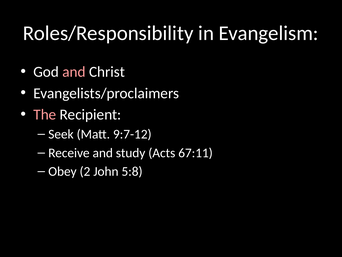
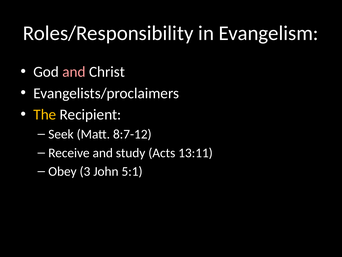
The colour: pink -> yellow
9:7-12: 9:7-12 -> 8:7-12
67:11: 67:11 -> 13:11
2: 2 -> 3
5:8: 5:8 -> 5:1
